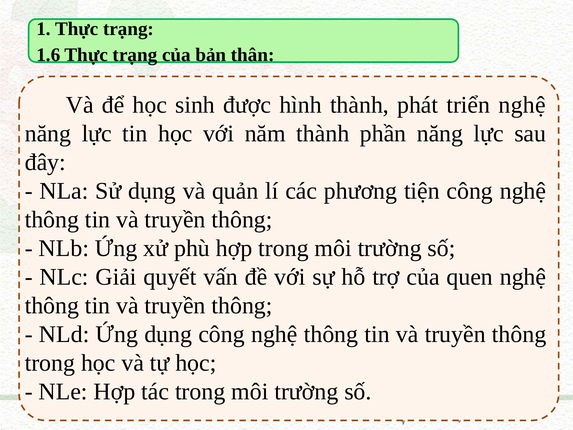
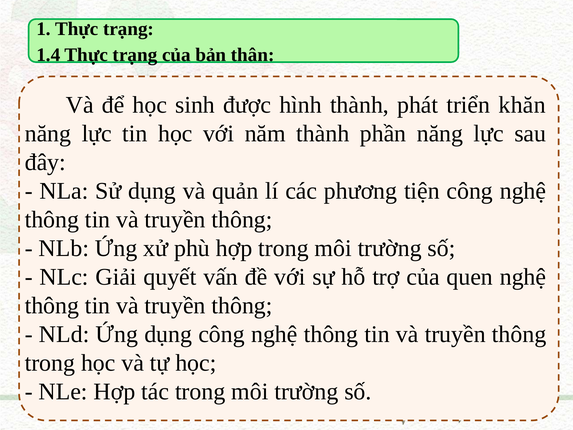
1.6: 1.6 -> 1.4
triển nghệ: nghệ -> khăn
